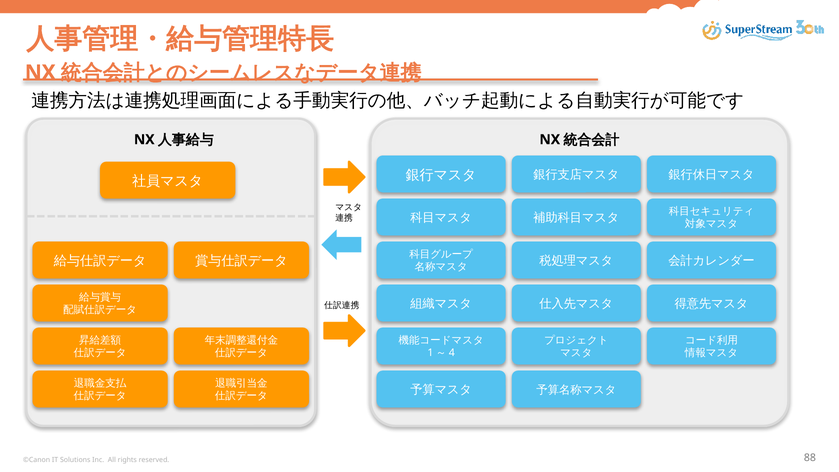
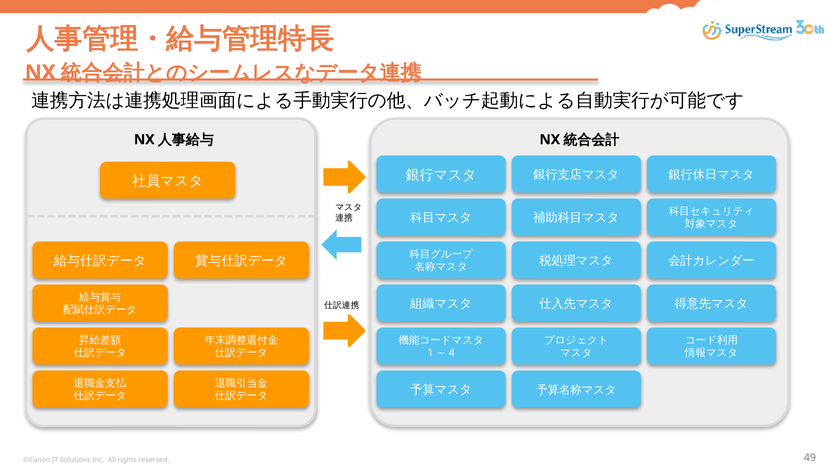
88: 88 -> 49
